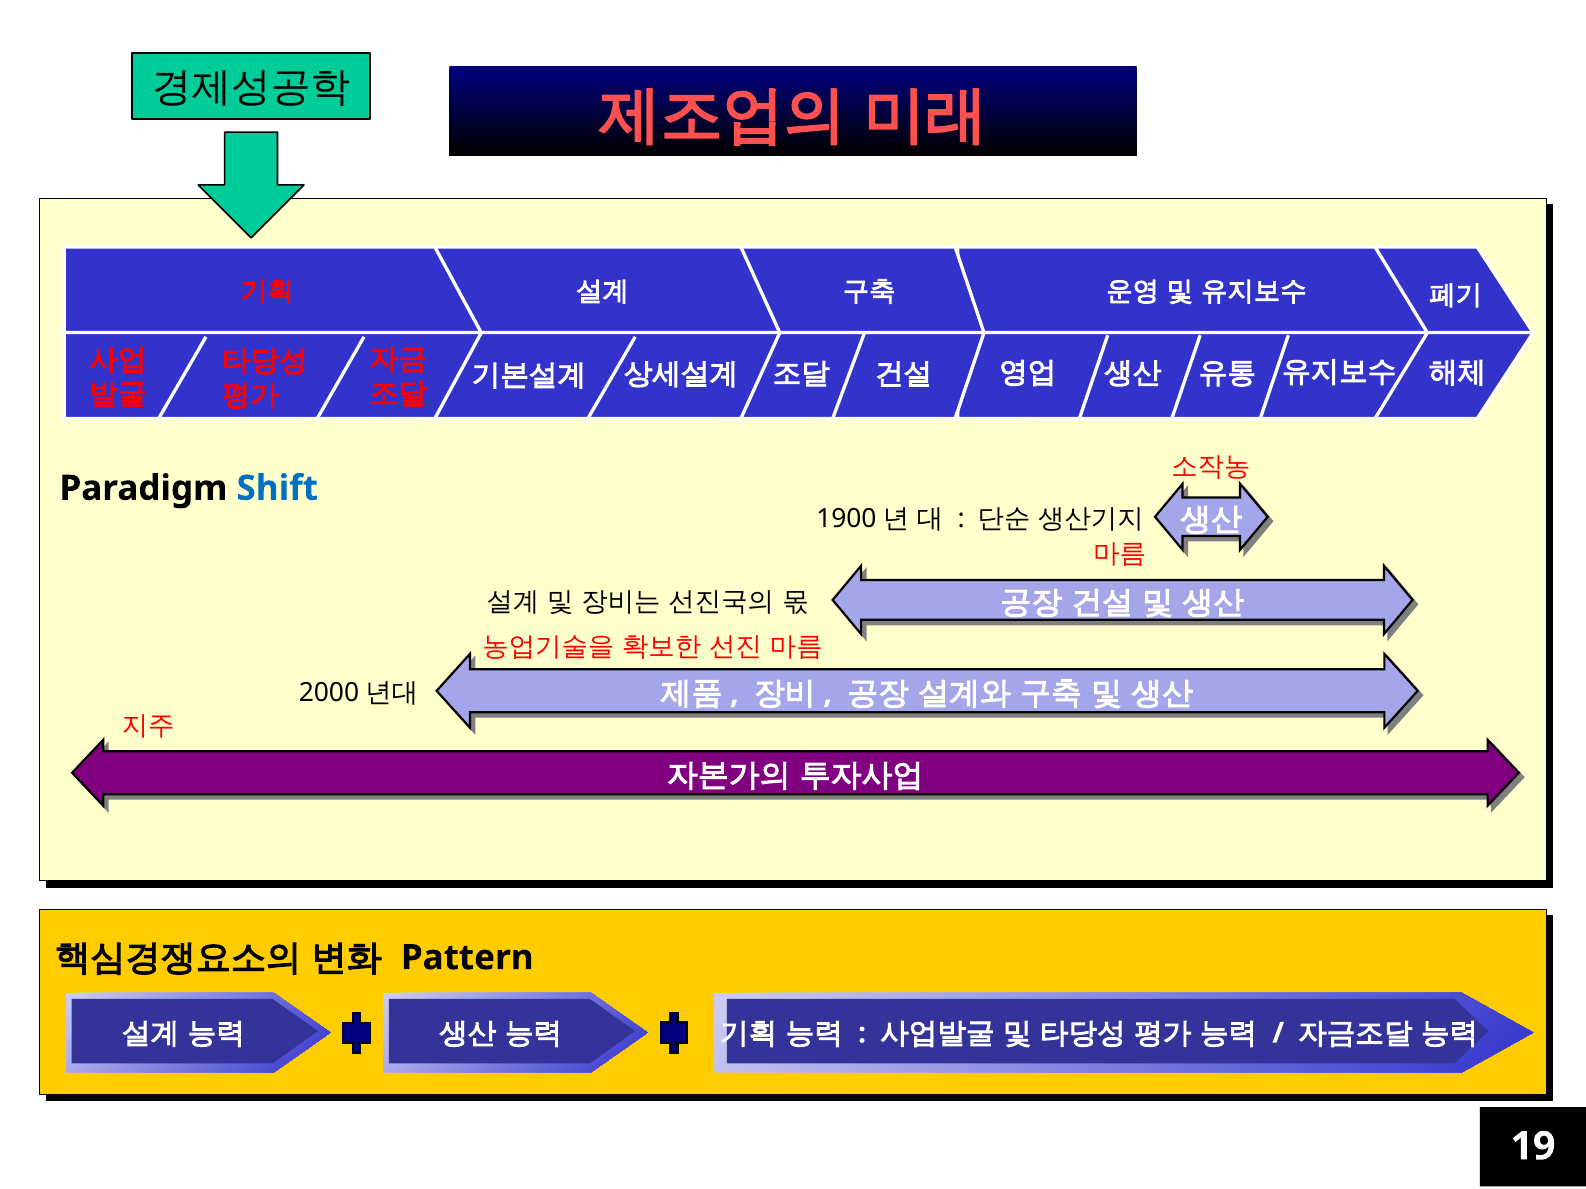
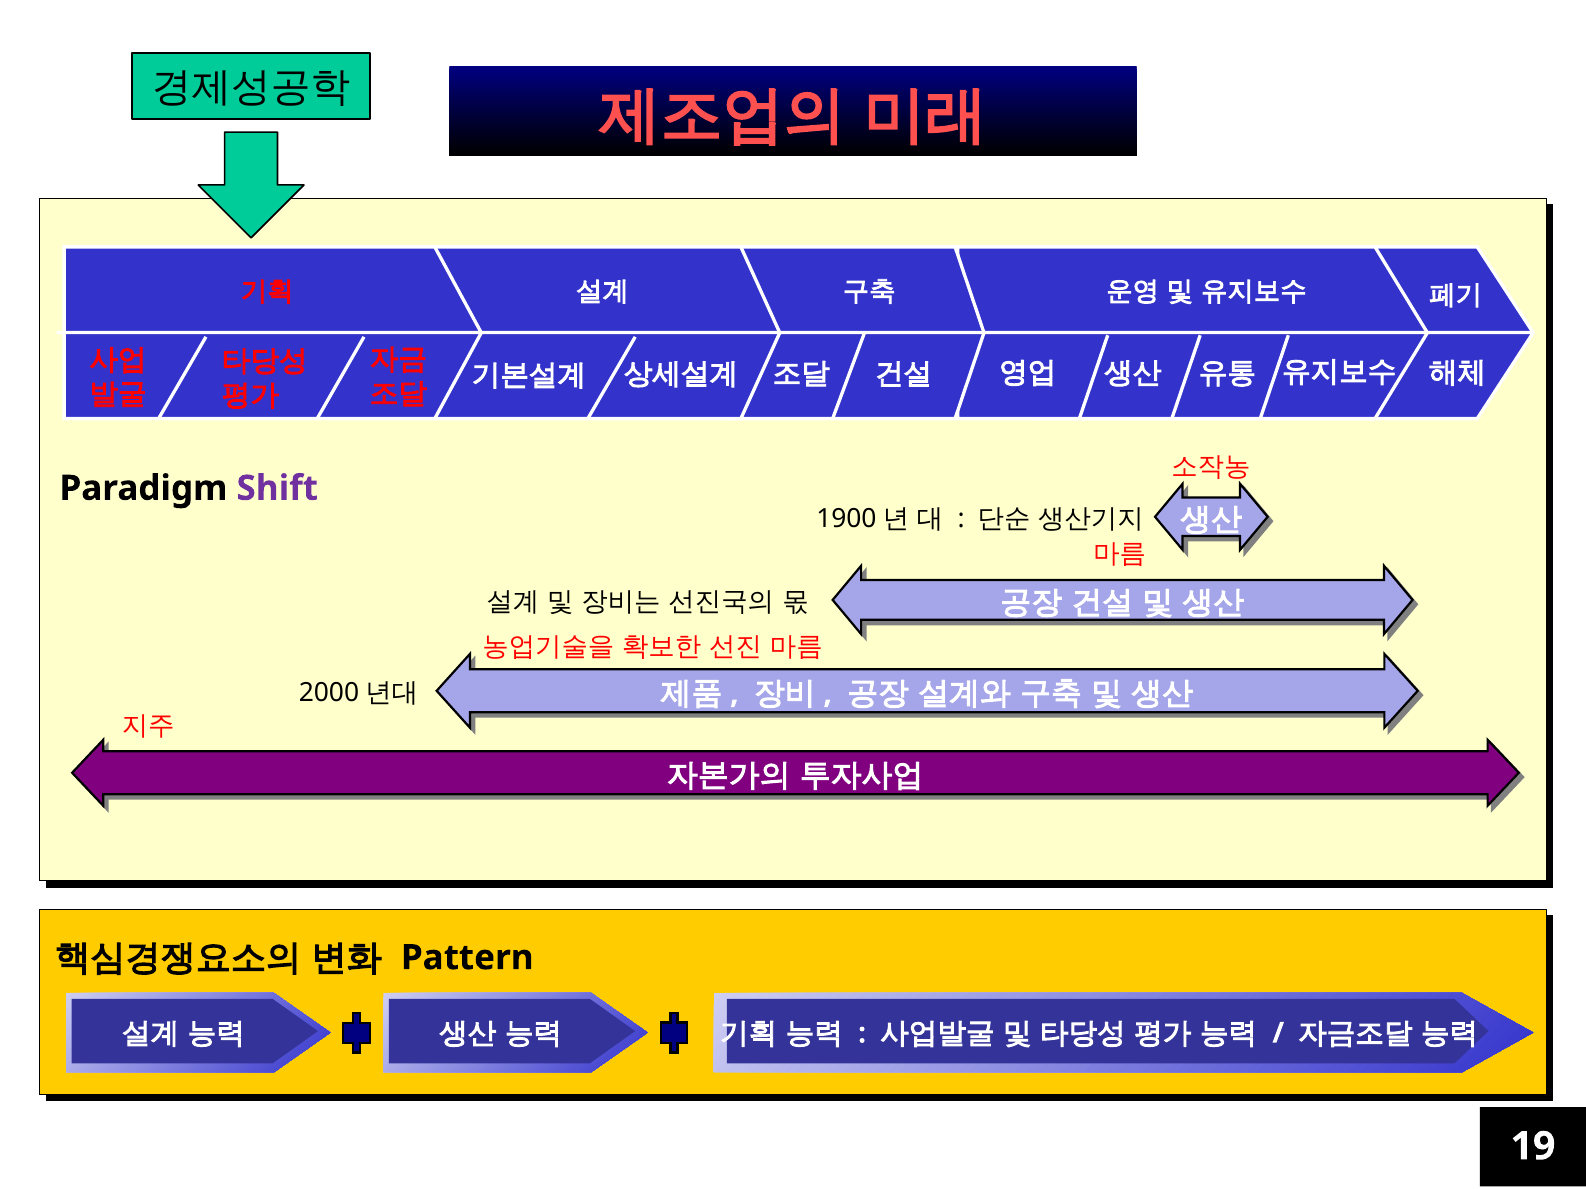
Shift colour: blue -> purple
